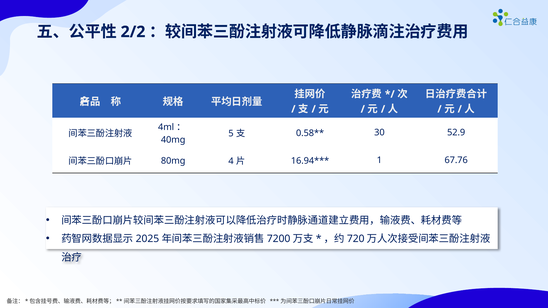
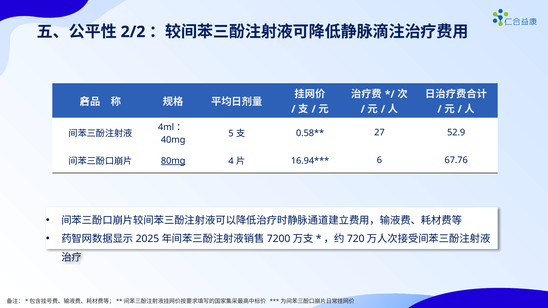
30: 30 -> 27
80mg underline: none -> present
1: 1 -> 6
